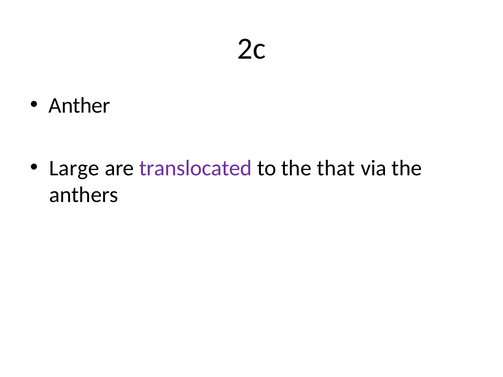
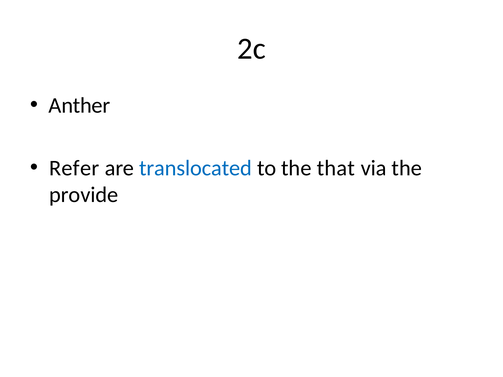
Large: Large -> Refer
translocated colour: purple -> blue
anthers: anthers -> provide
